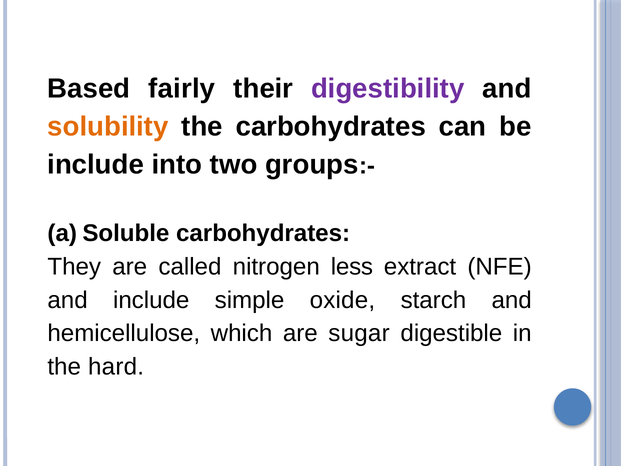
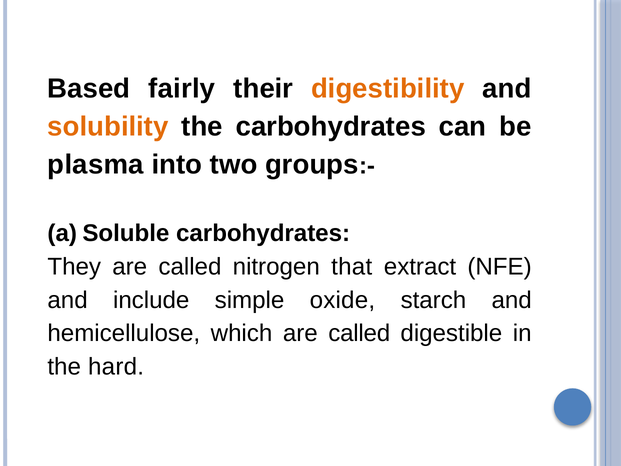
digestibility colour: purple -> orange
include at (96, 165): include -> plasma
less: less -> that
which are sugar: sugar -> called
